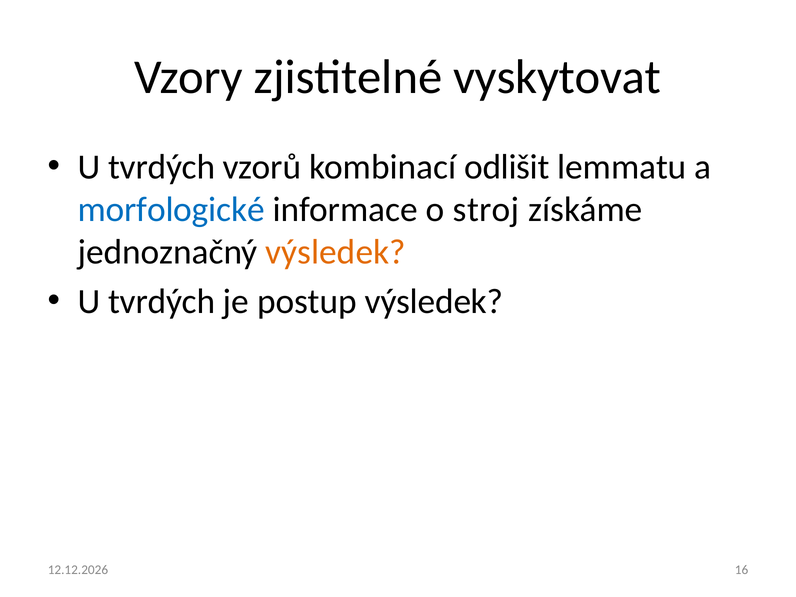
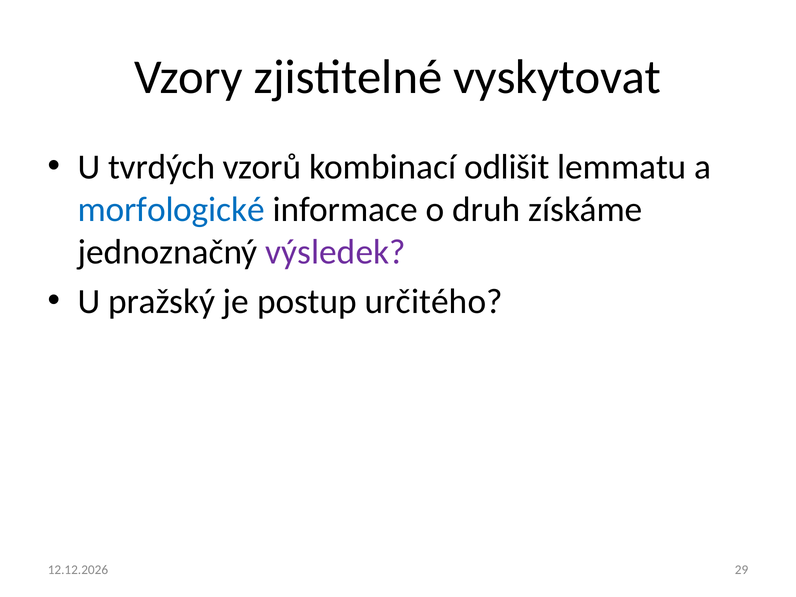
stroj: stroj -> druh
výsledek at (336, 252) colour: orange -> purple
tvrdých at (162, 301): tvrdých -> pražský
postup výsledek: výsledek -> určitého
16: 16 -> 29
